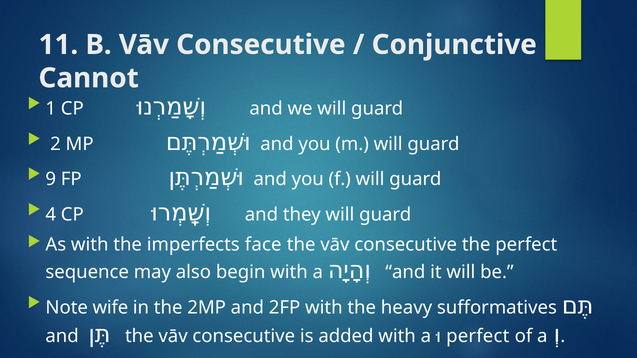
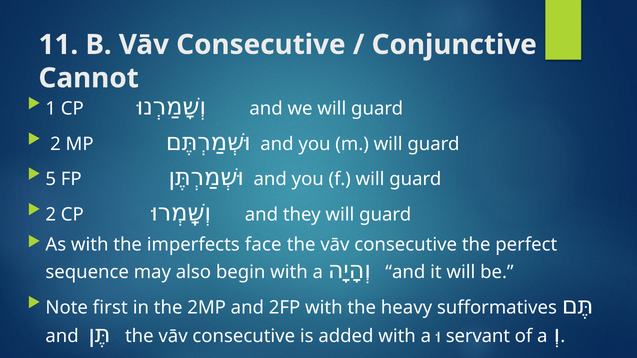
9: 9 -> 5
4 at (51, 215): 4 -> 2
wife: wife -> first
perfect at (478, 336): perfect -> servant
